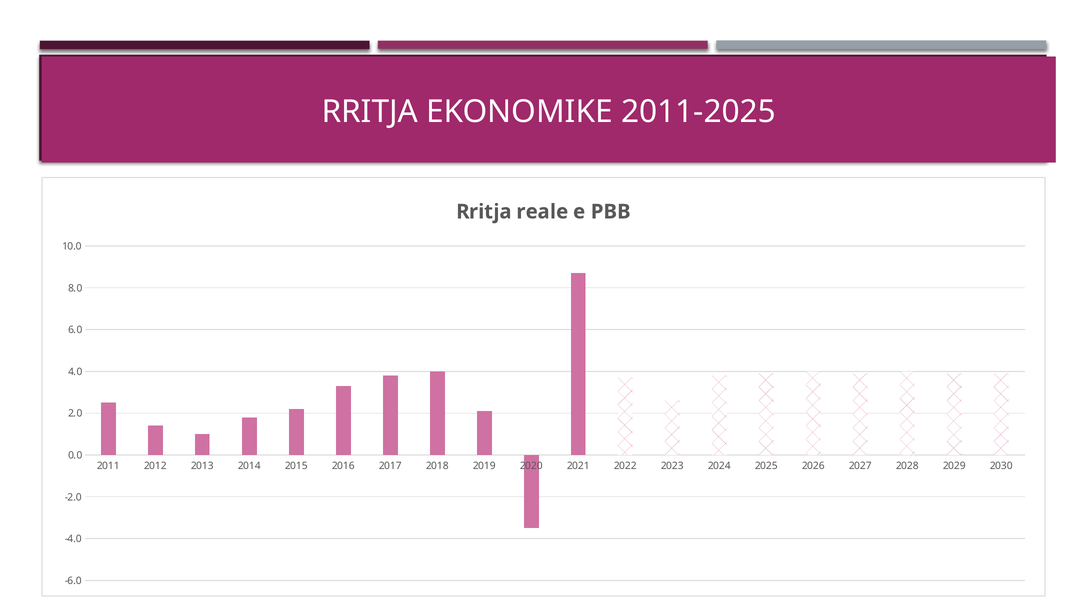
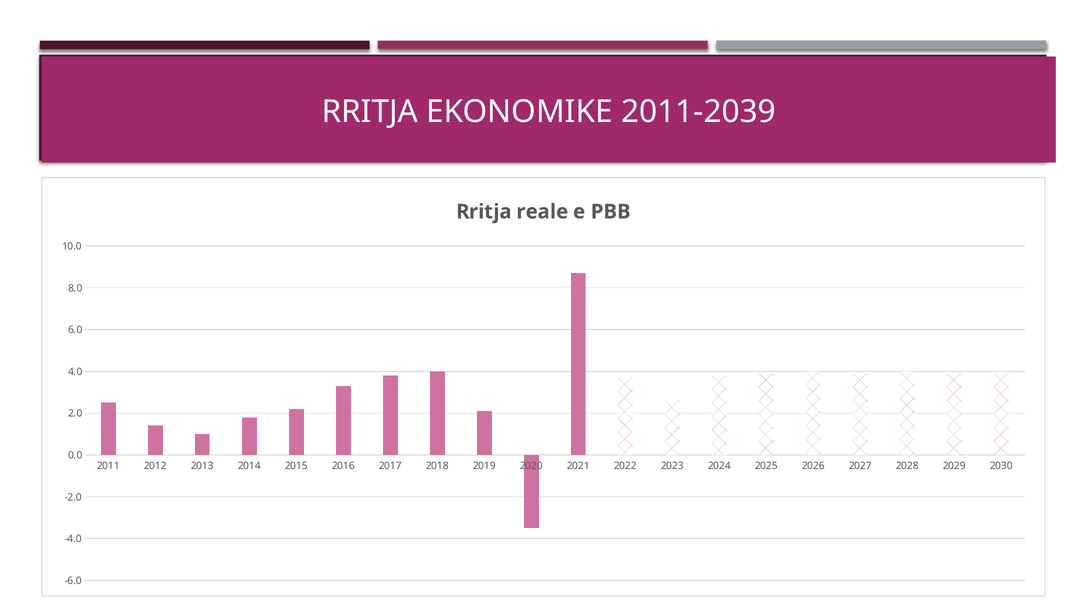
2011-2025: 2011-2025 -> 2011-2039
